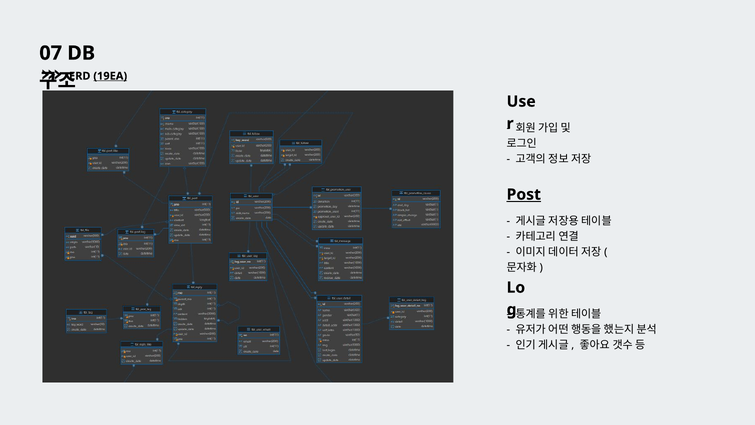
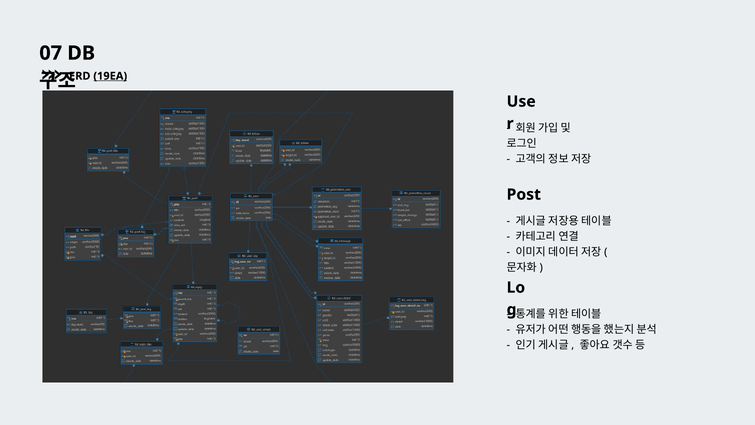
Post underline: present -> none
